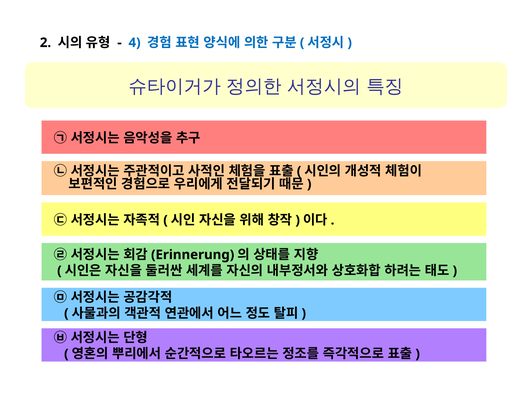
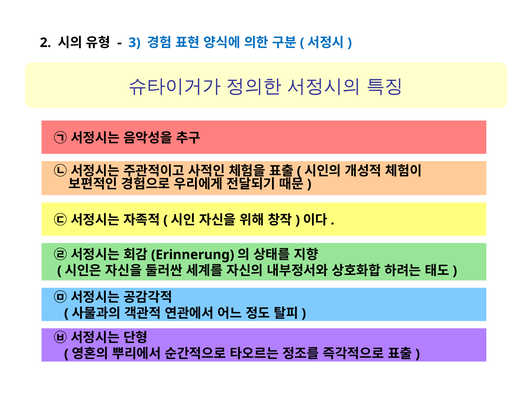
4: 4 -> 3
